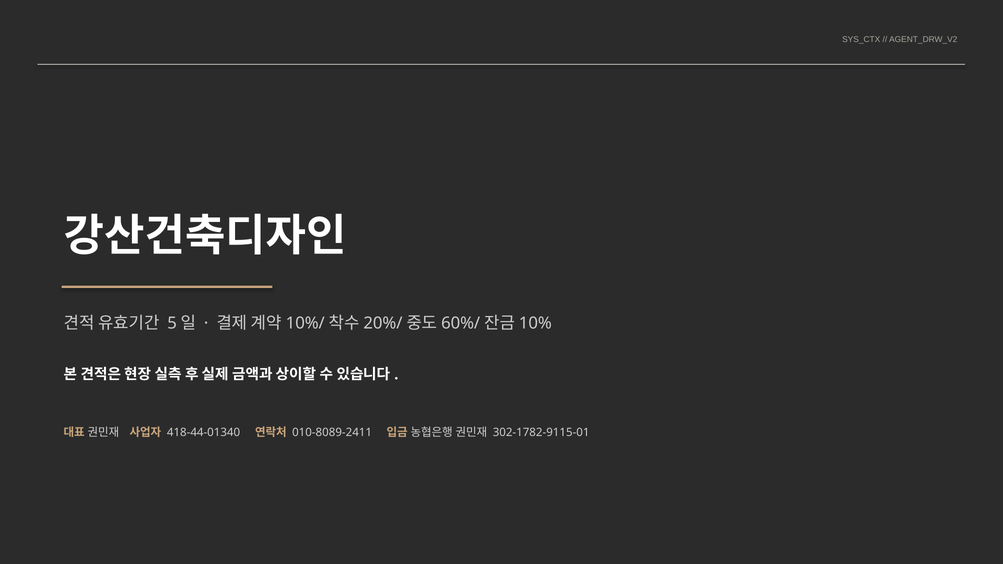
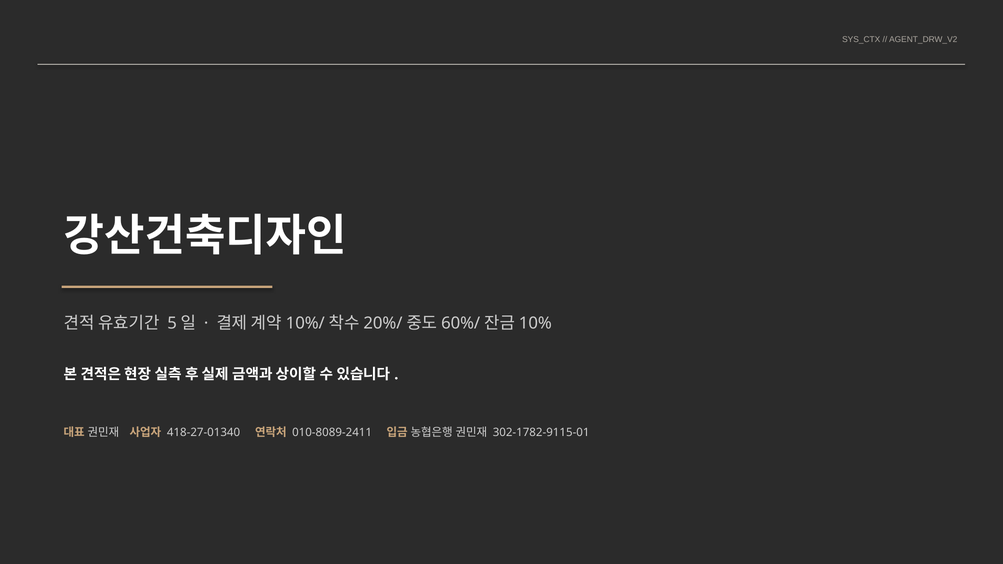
418-44-01340: 418-44-01340 -> 418-27-01340
